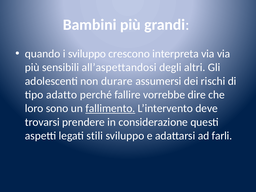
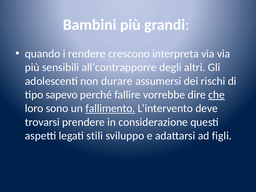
i sviluppo: sviluppo -> rendere
all’aspettandosi: all’aspettandosi -> all’contrapporre
adatto: adatto -> sapevo
che underline: none -> present
farli: farli -> figli
